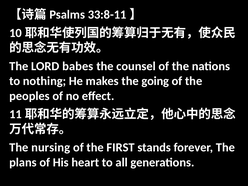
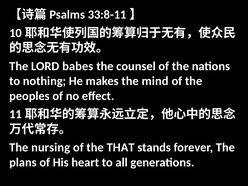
going: going -> mind
FIRST: FIRST -> THAT
